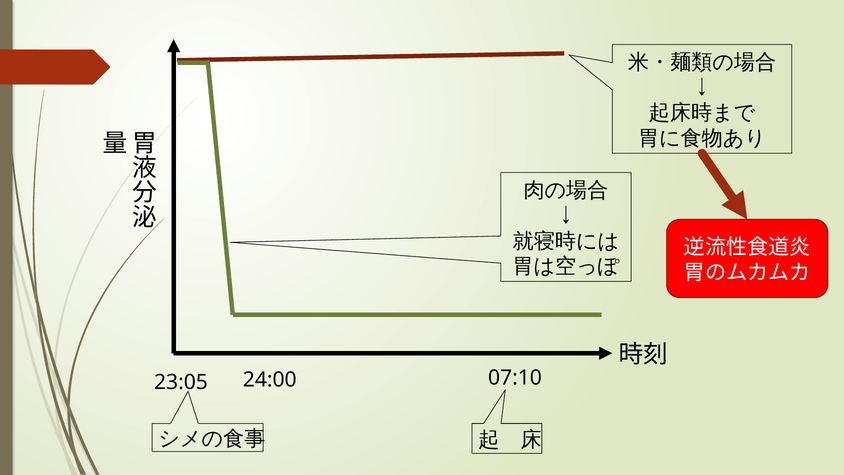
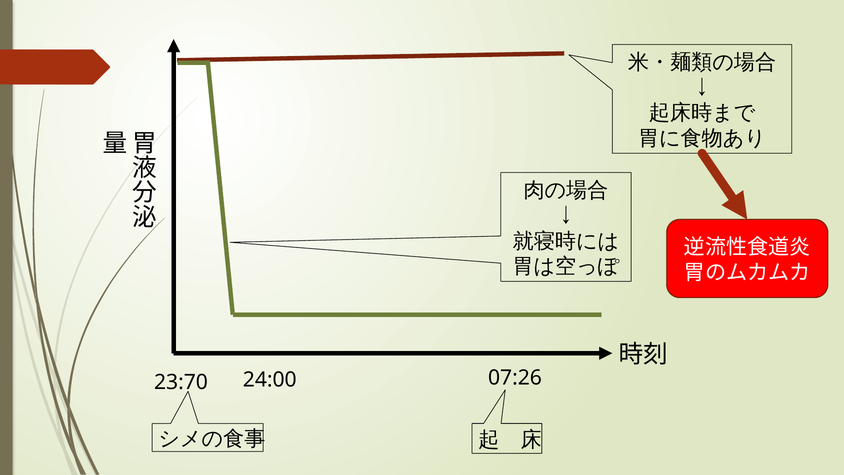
23:05: 23:05 -> 23:70
07:10: 07:10 -> 07:26
